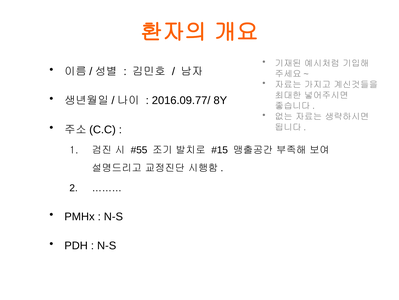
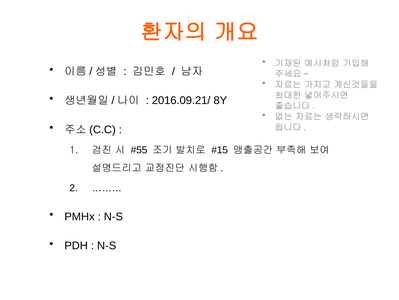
2016.09.77/: 2016.09.77/ -> 2016.09.21/
